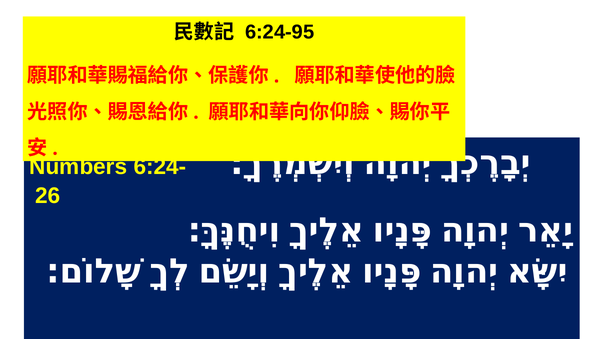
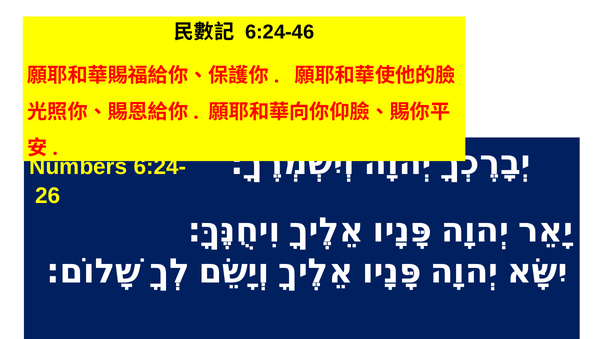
6:24-95: 6:24-95 -> 6:24-46
